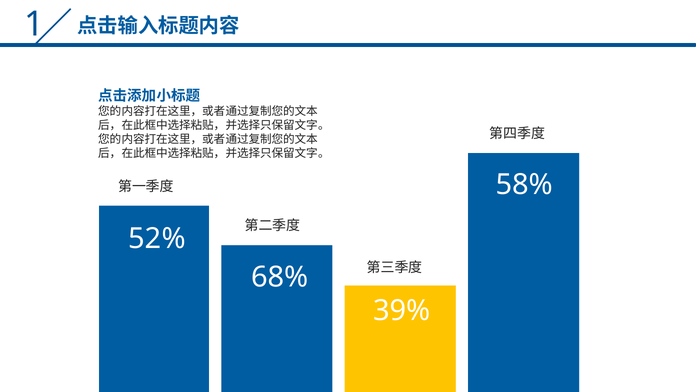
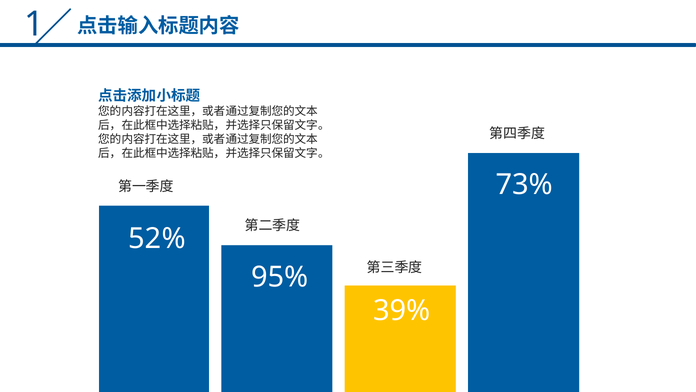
58%: 58% -> 73%
68%: 68% -> 95%
